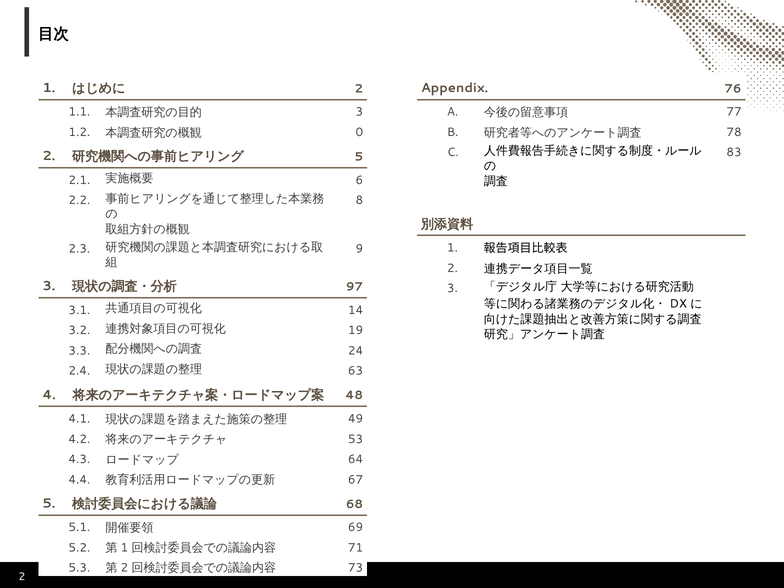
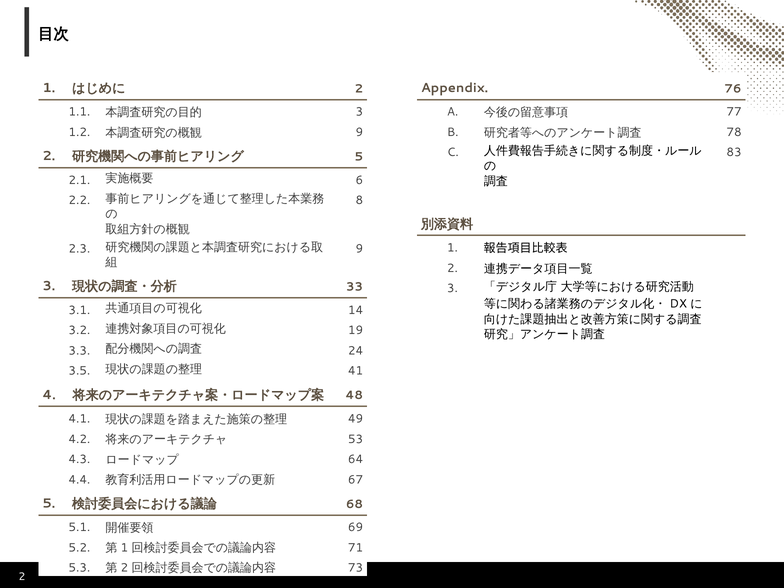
0 at (359, 132): 0 -> 9
97: 97 -> 33
2.4: 2.4 -> 3.5
63: 63 -> 41
